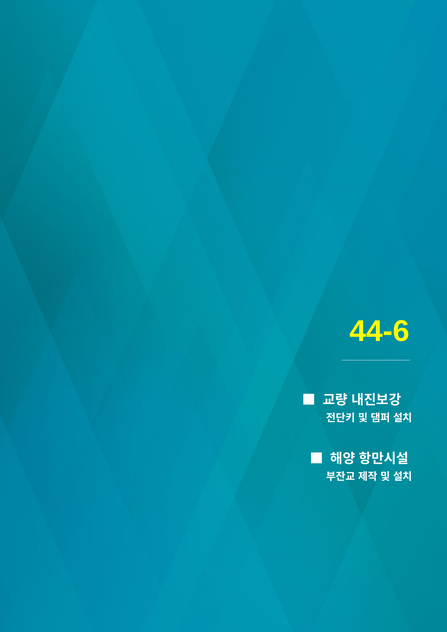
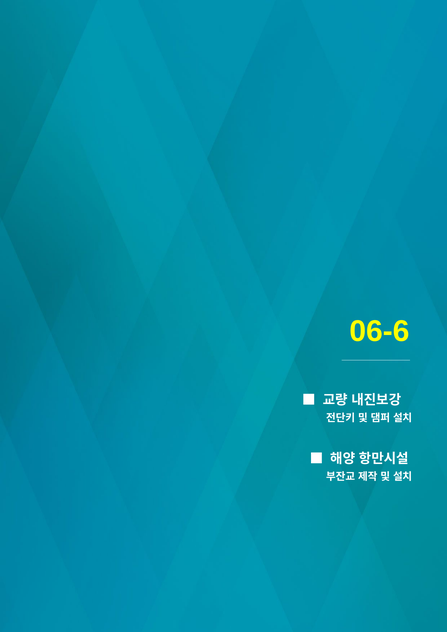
44-6: 44-6 -> 06-6
